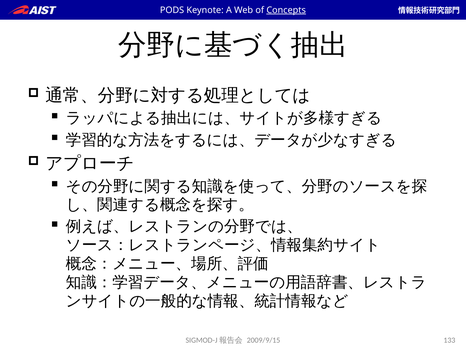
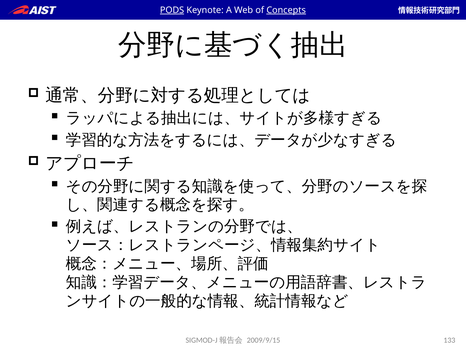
PODS underline: none -> present
